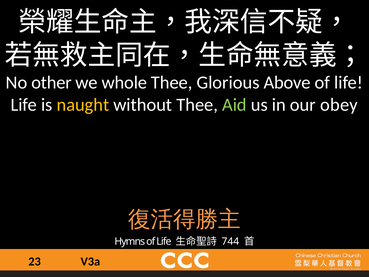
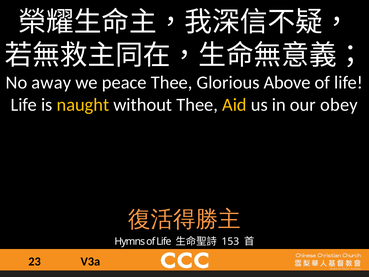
other: other -> away
whole: whole -> peace
Aid colour: light green -> yellow
744: 744 -> 153
